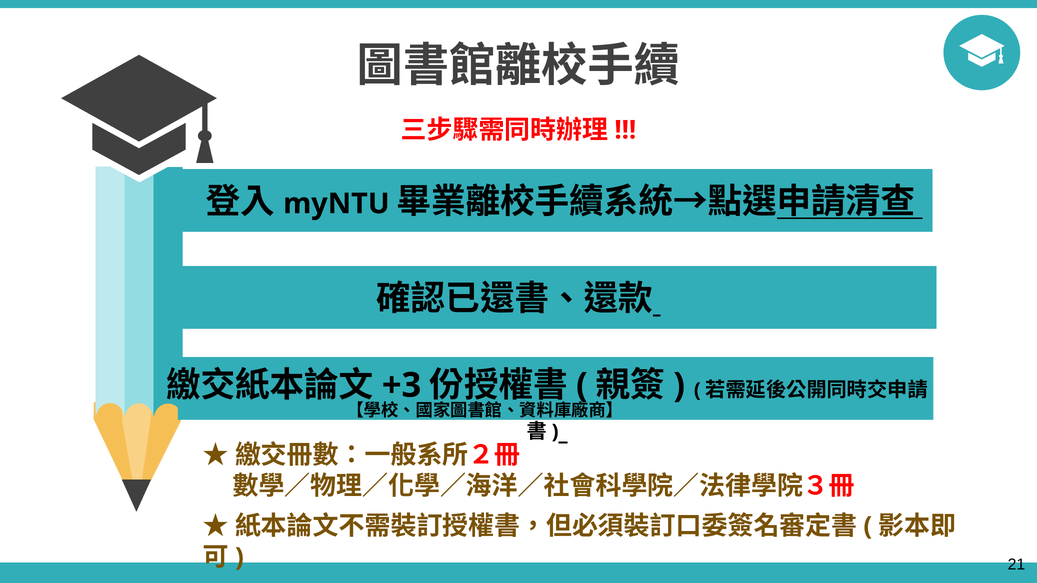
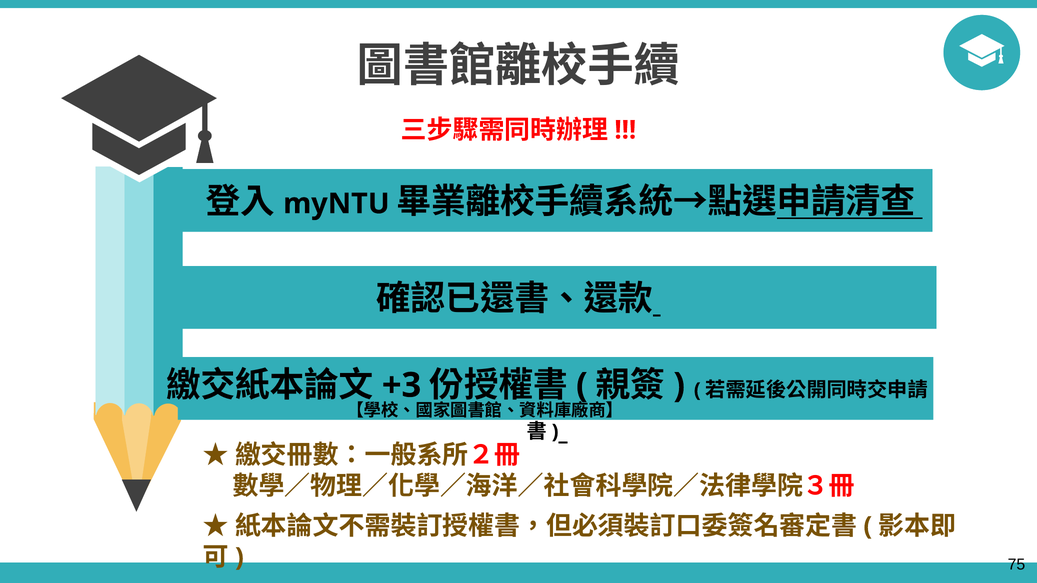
21: 21 -> 75
